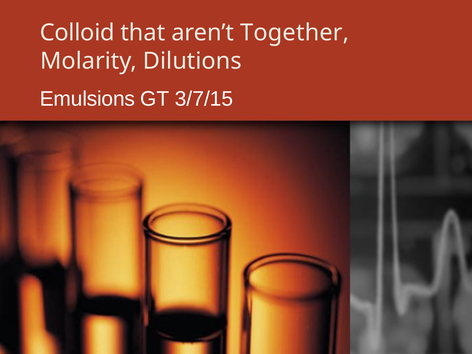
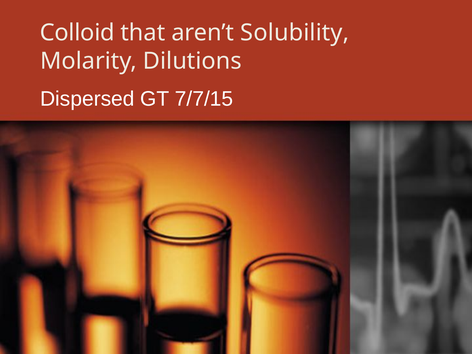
Together: Together -> Solubility
Emulsions: Emulsions -> Dispersed
3/7/15: 3/7/15 -> 7/7/15
